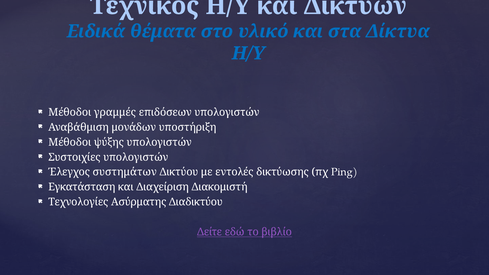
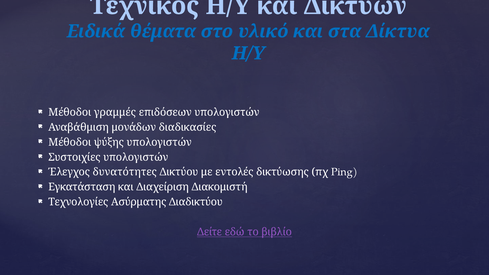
υποστήριξη: υποστήριξη -> διαδικασίες
συστημάτων: συστημάτων -> δυνατότητες
